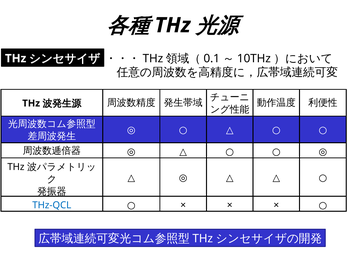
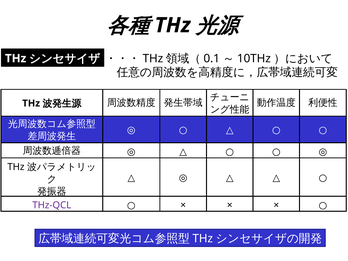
THz-QCL colour: blue -> purple
